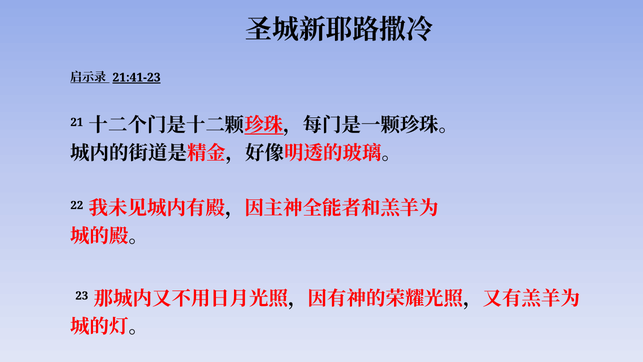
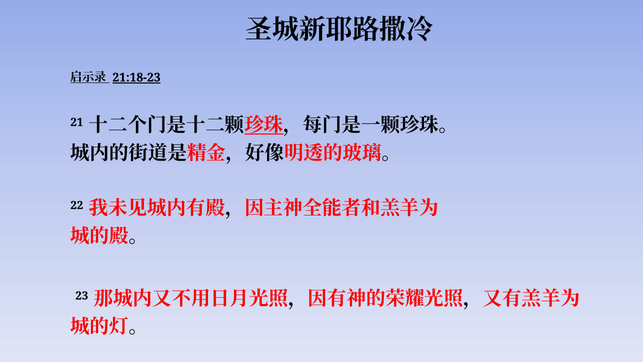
21:41-23: 21:41-23 -> 21:18-23
